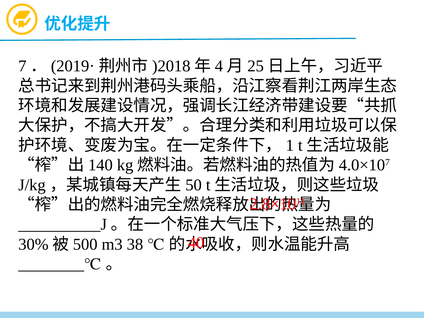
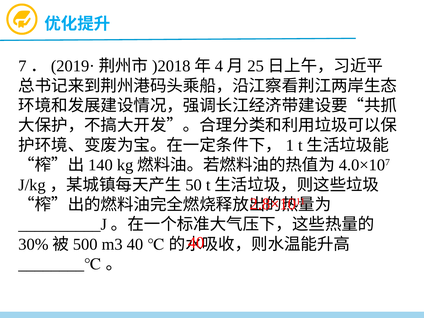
m3 38: 38 -> 40
